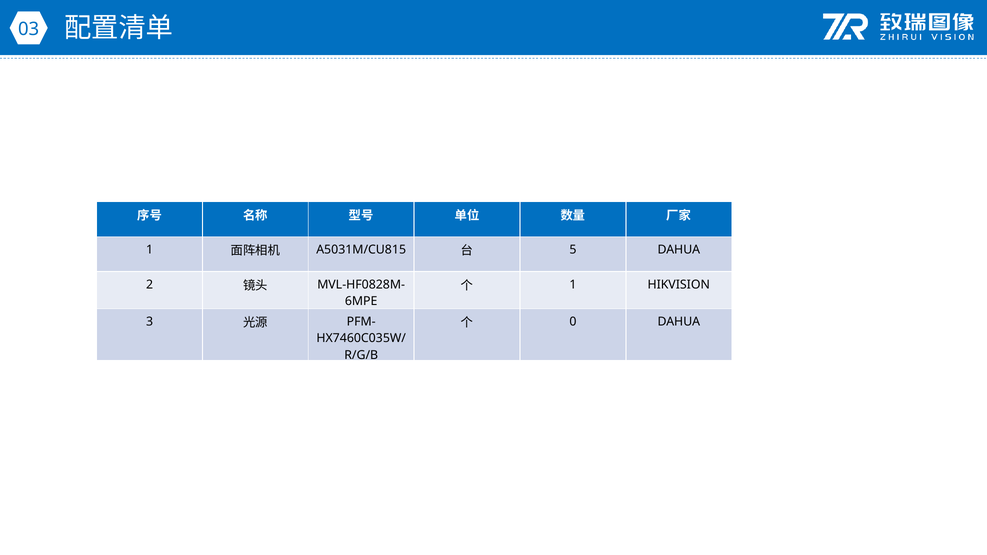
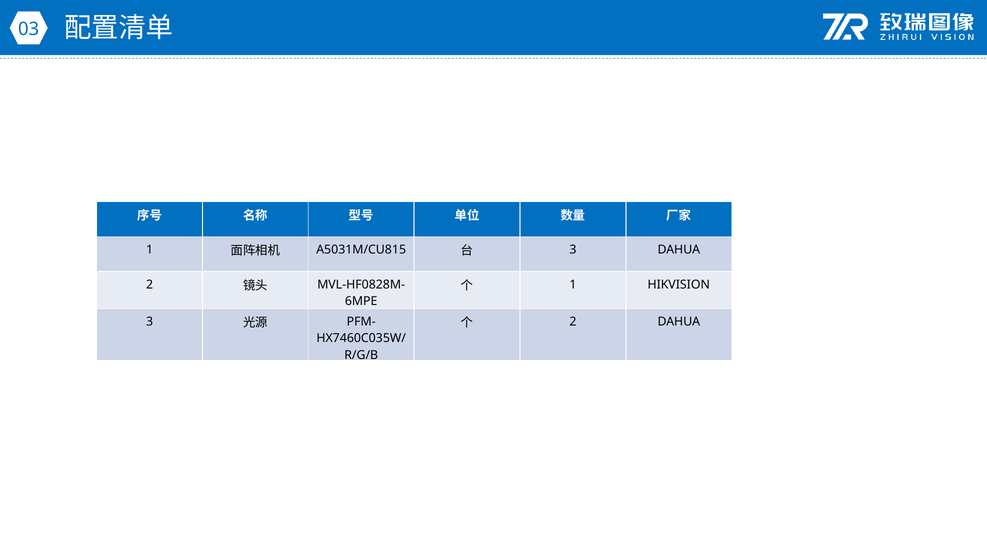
5 at (573, 250): 5 -> 3
0 at (573, 322): 0 -> 2
